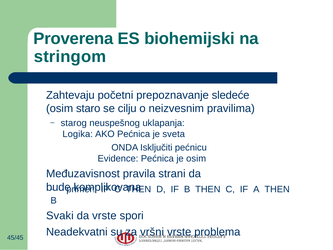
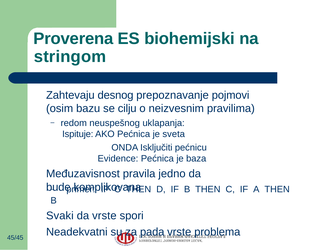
početni: početni -> desnog
sledeće: sledeće -> pojmovi
staro: staro -> bazu
starog: starog -> redom
Logika: Logika -> Ispituje
je osim: osim -> baza
strani: strani -> jedno
vršni: vršni -> pada
